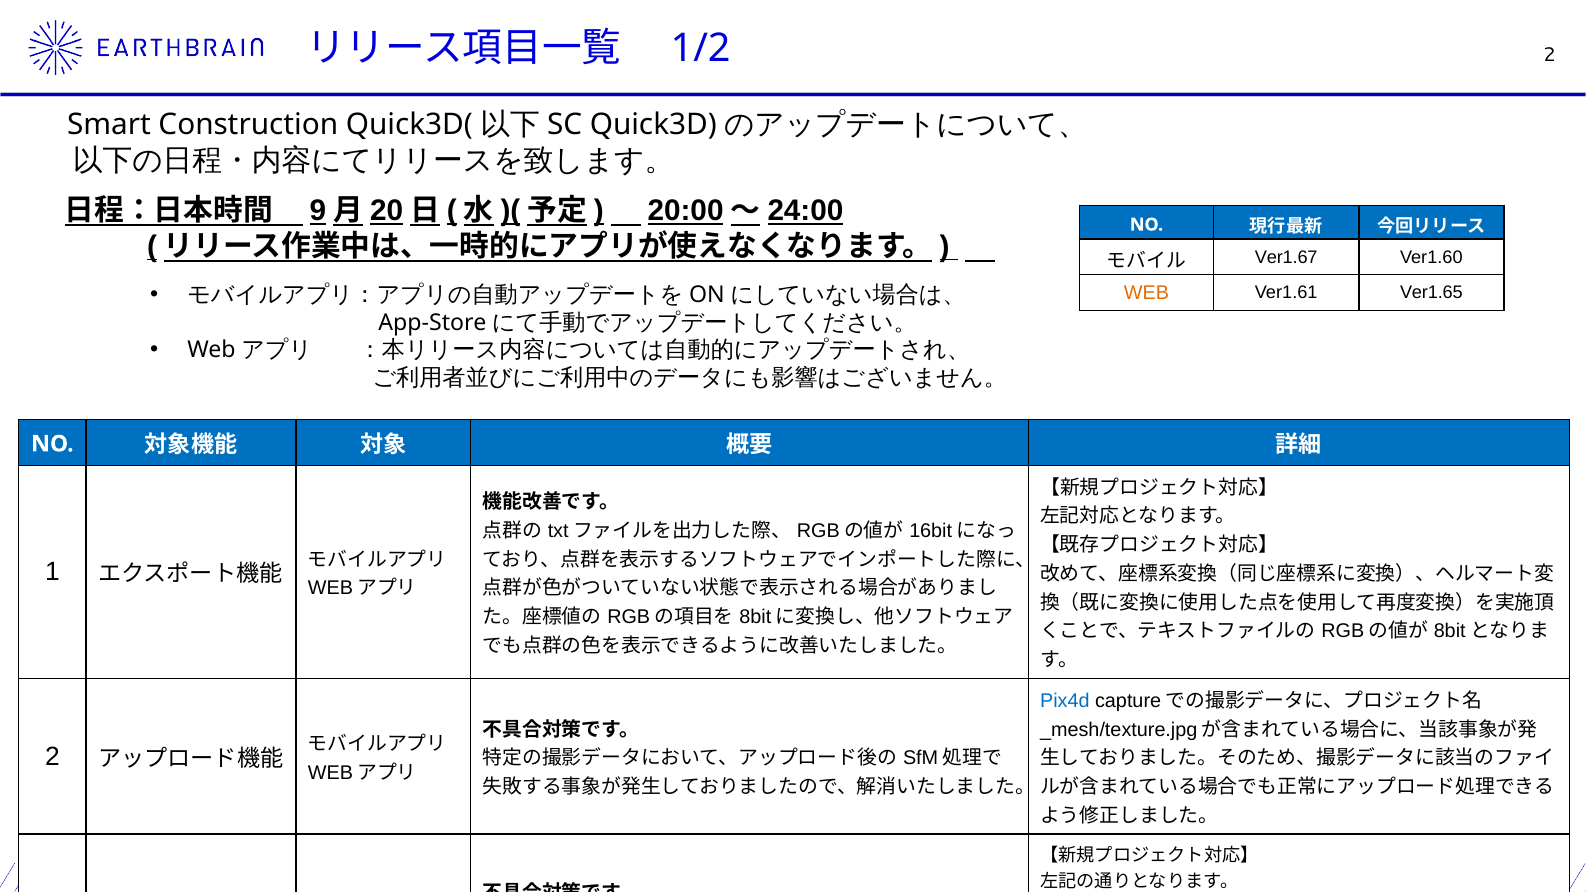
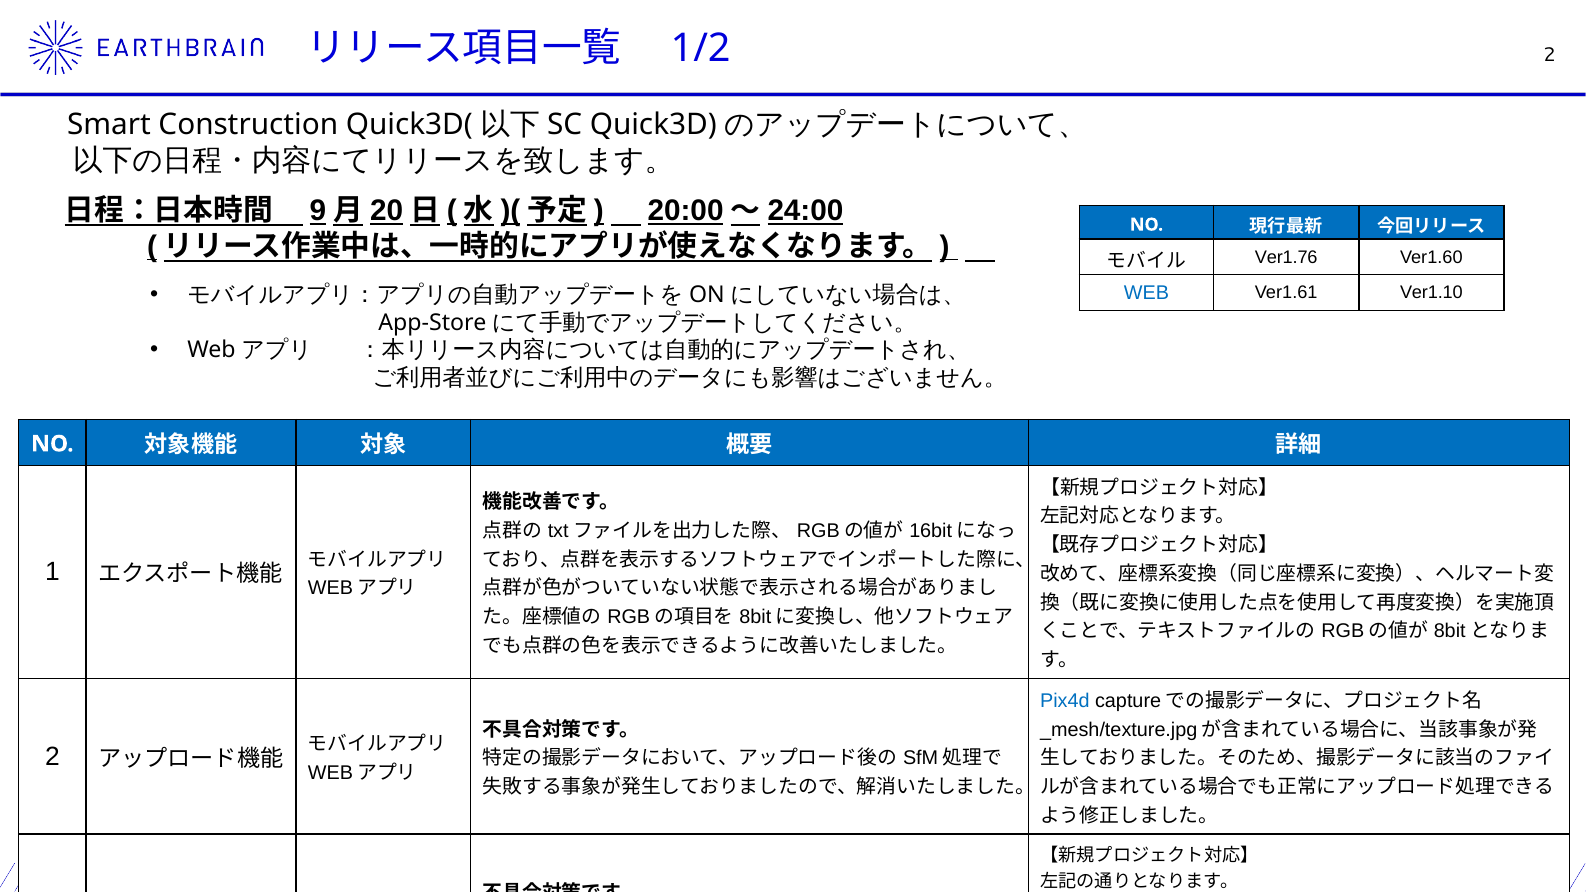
Ver1.67: Ver1.67 -> Ver1.76
WEB colour: orange -> blue
Ver1.65: Ver1.65 -> Ver1.10
